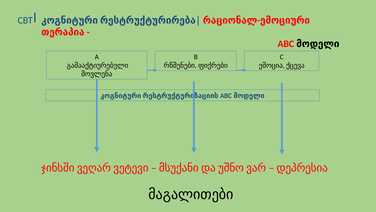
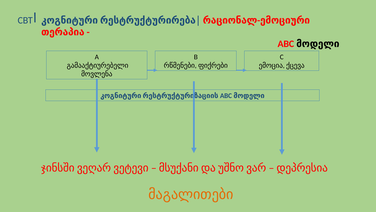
მაგალითები colour: black -> orange
